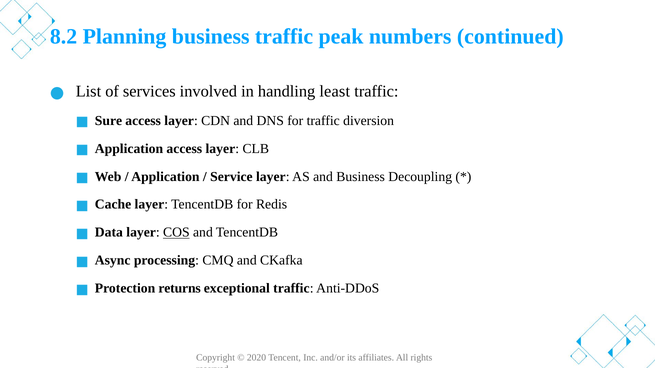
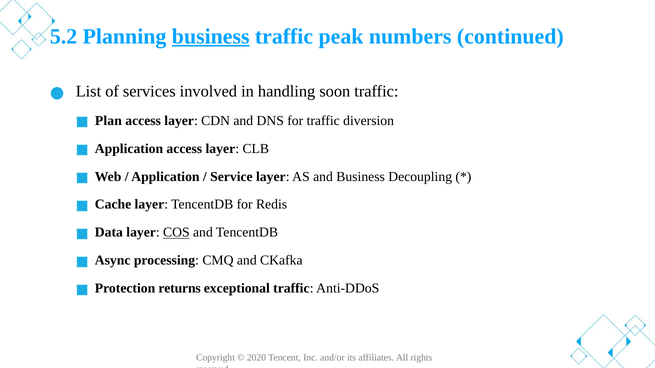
8.2: 8.2 -> 5.2
business at (211, 37) underline: none -> present
least: least -> soon
Sure: Sure -> Plan
